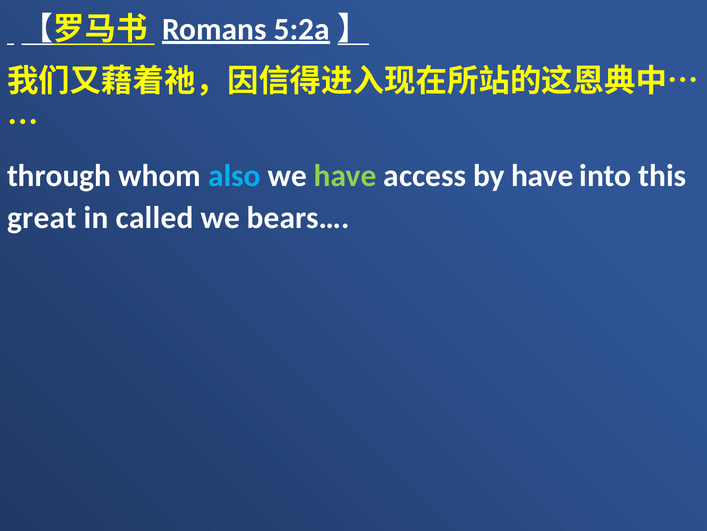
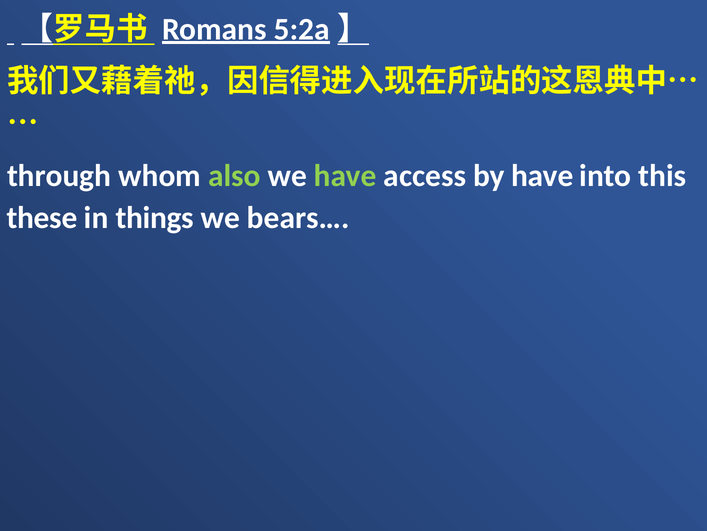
also colour: light blue -> light green
great: great -> these
called: called -> things
